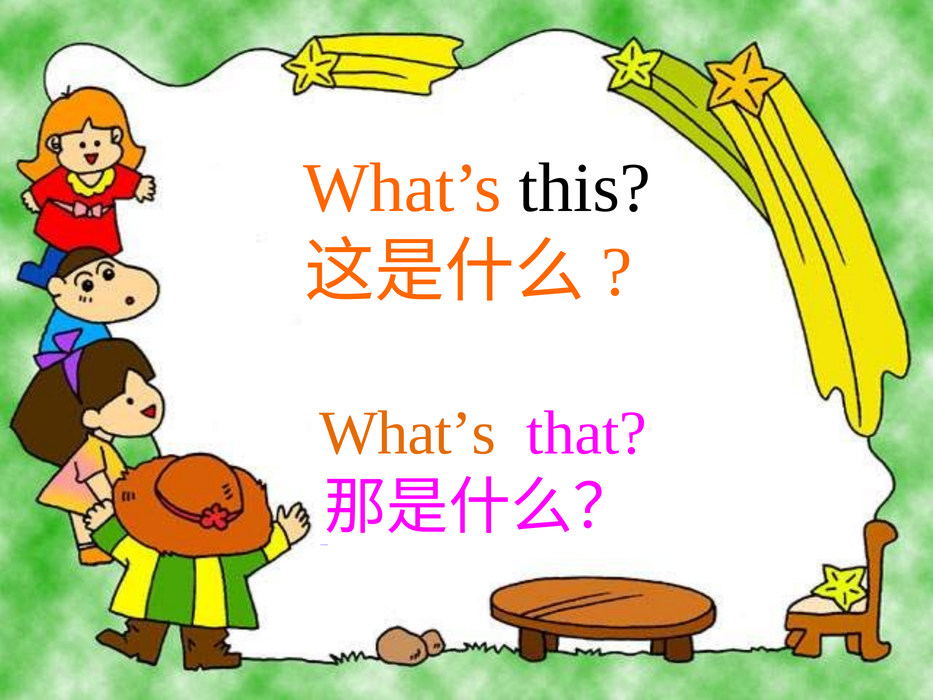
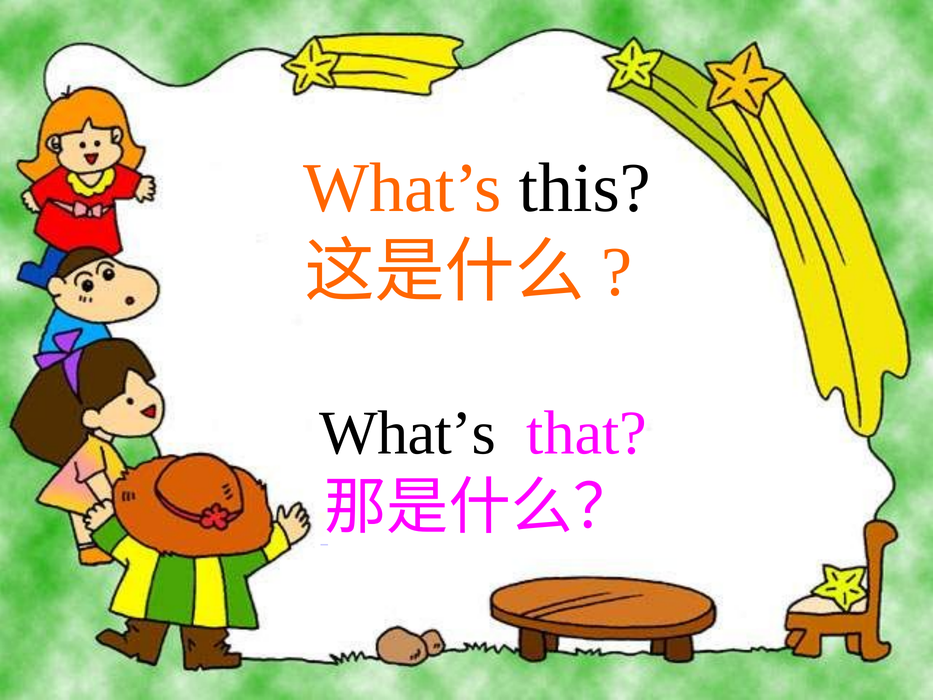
What’s at (408, 433) colour: orange -> black
